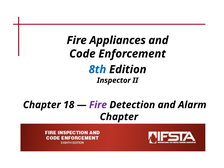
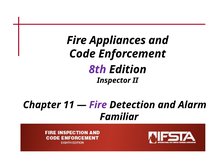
8th colour: blue -> purple
18: 18 -> 11
Chapter at (119, 117): Chapter -> Familiar
